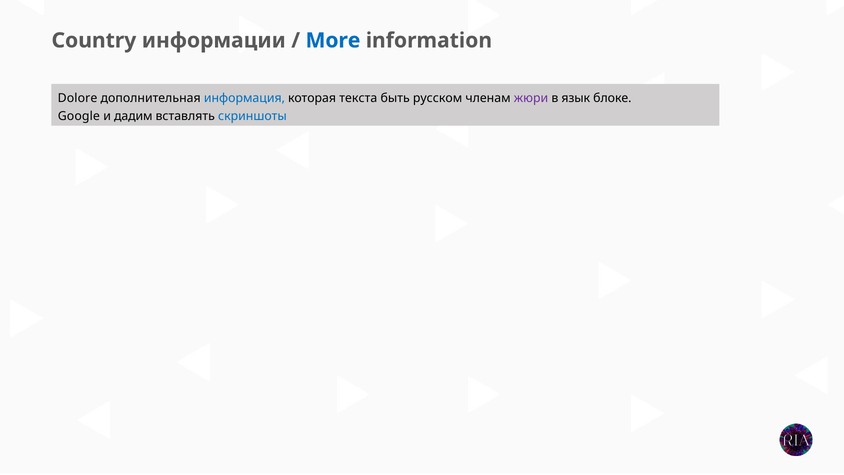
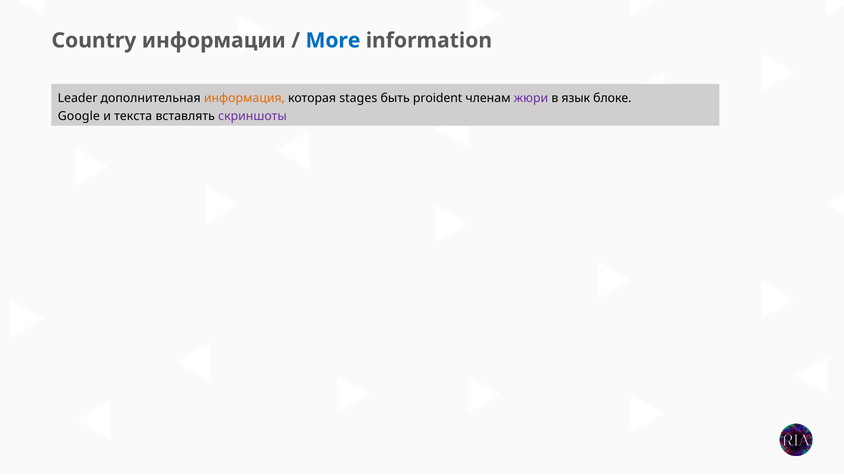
Dolore: Dolore -> Leader
информация colour: blue -> orange
текста: текста -> stages
русском: русском -> proident
дадим: дадим -> текста
скриншоты colour: blue -> purple
